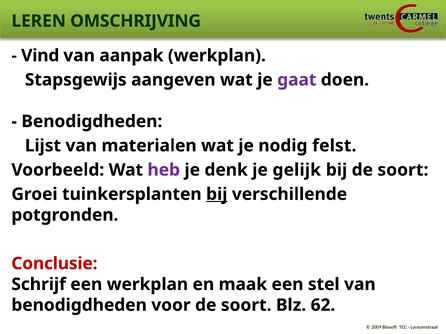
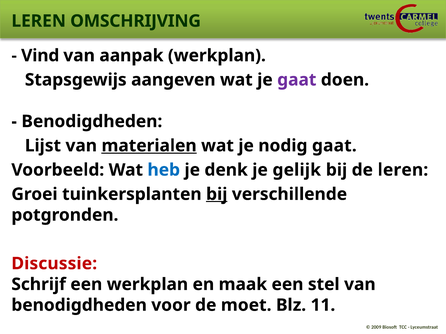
materialen underline: none -> present
nodig felst: felst -> gaat
heb colour: purple -> blue
bij de soort: soort -> leren
Conclusie: Conclusie -> Discussie
voor de soort: soort -> moet
62: 62 -> 11
